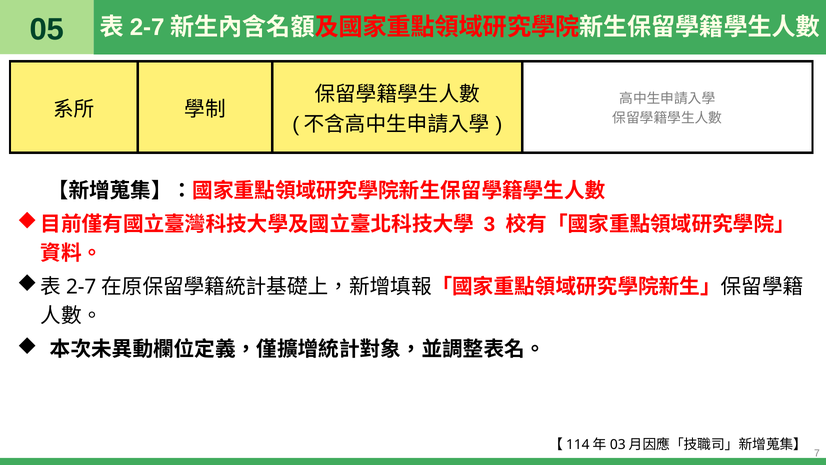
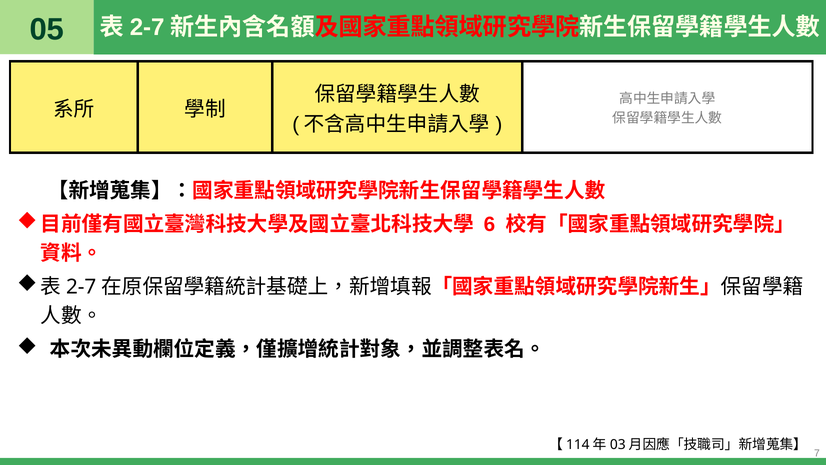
3: 3 -> 6
